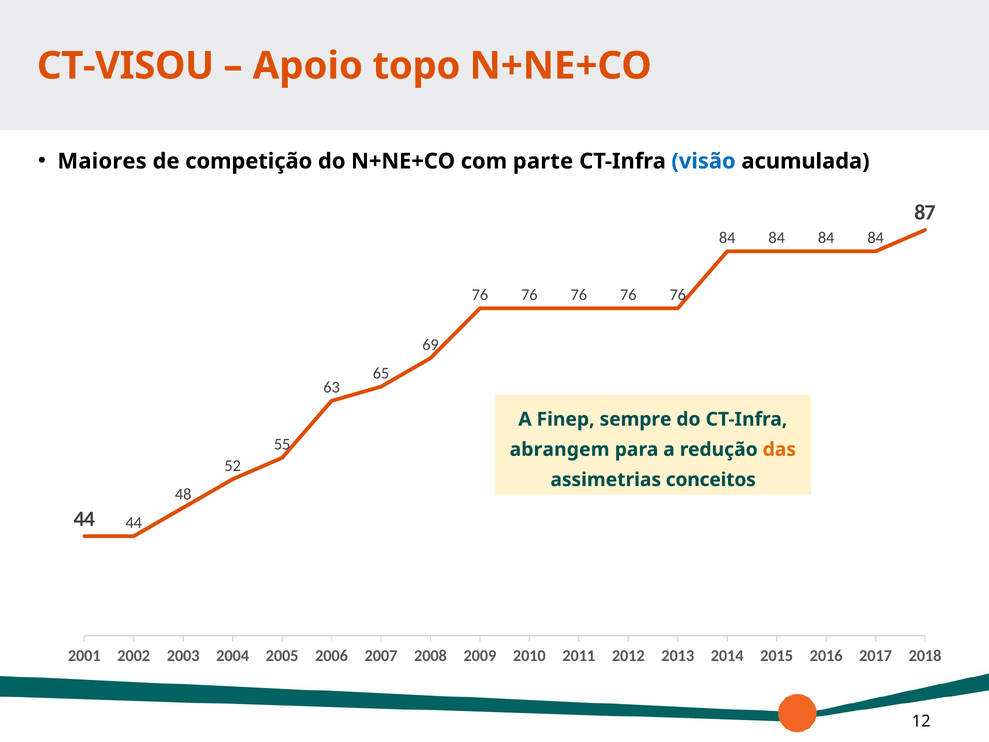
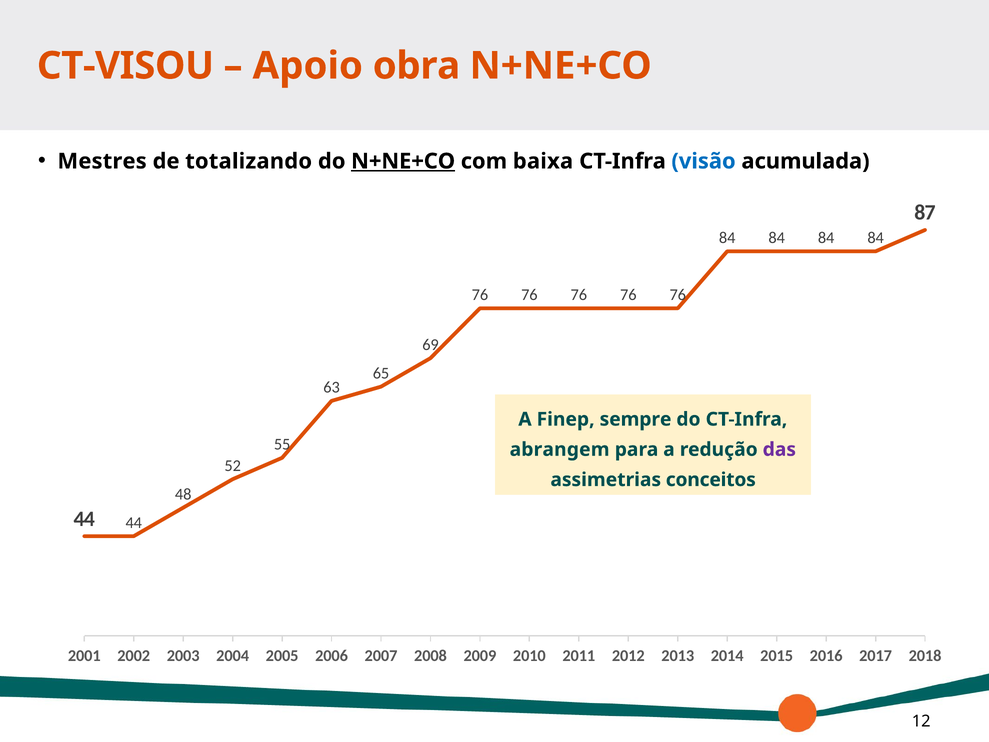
topo: topo -> obra
Maiores: Maiores -> Mestres
competição: competição -> totalizando
N+NE+CO at (403, 161) underline: none -> present
parte: parte -> baixa
das colour: orange -> purple
